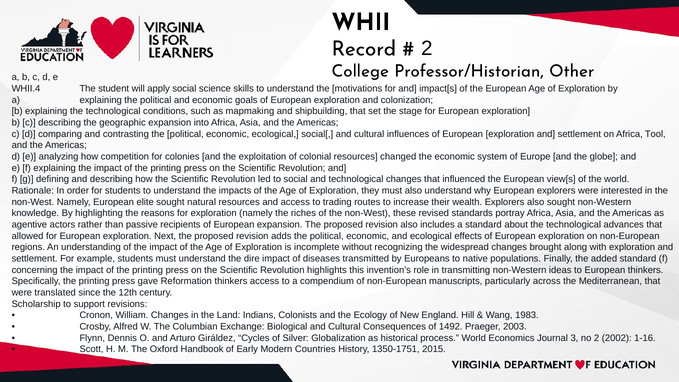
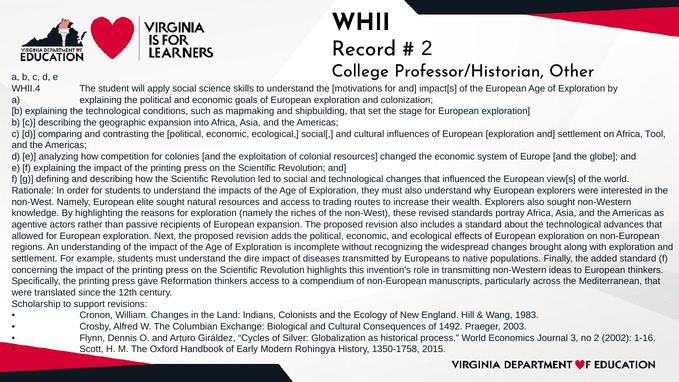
Countries: Countries -> Rohingya
1350-1751: 1350-1751 -> 1350-1758
